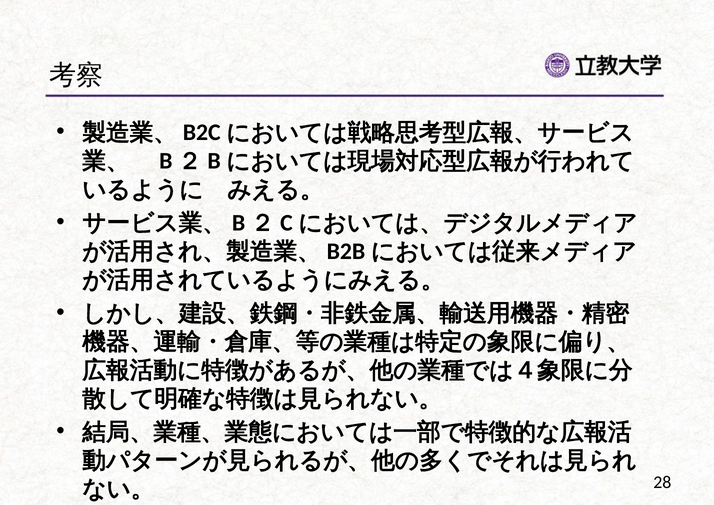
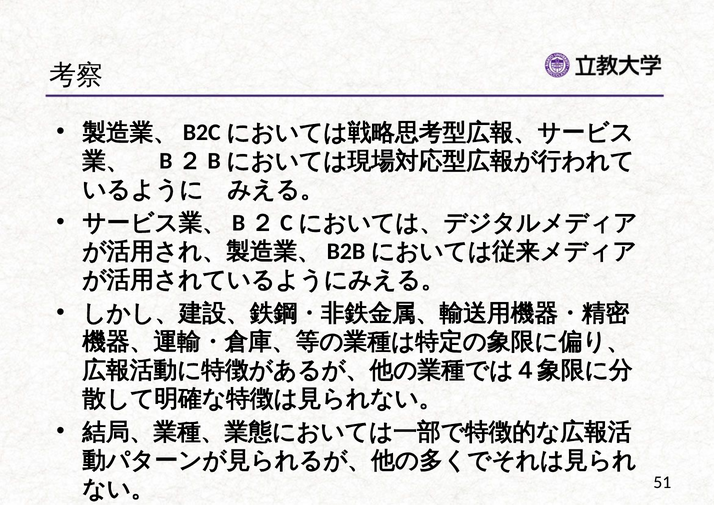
28: 28 -> 51
